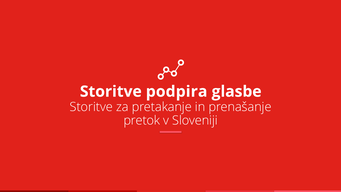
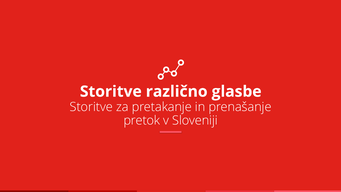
podpira: podpira -> različno
